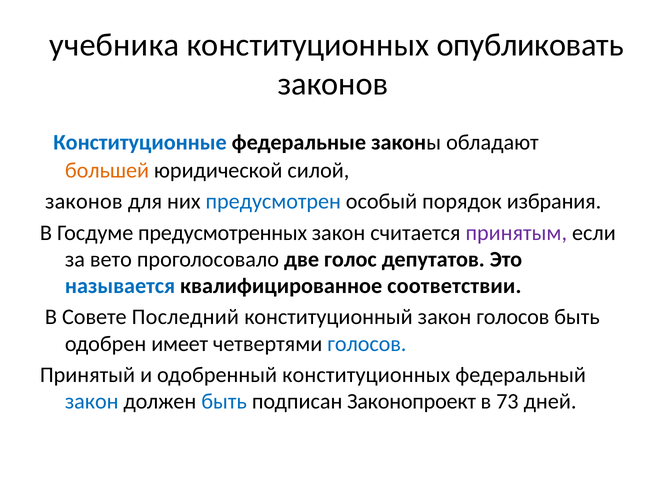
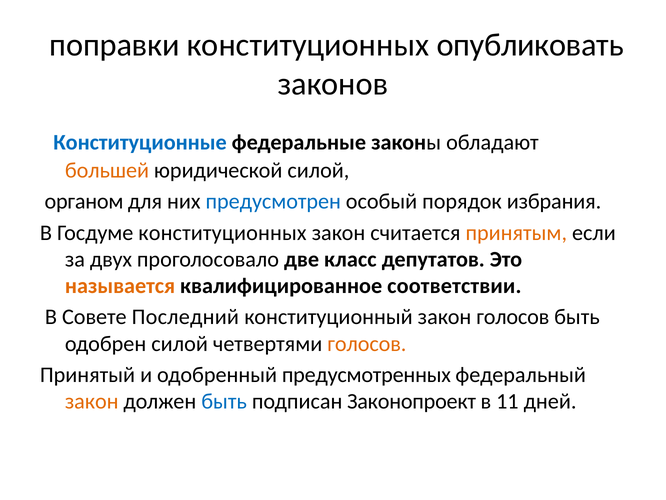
учебника: учебника -> поправки
законов at (84, 201): законов -> органом
Госдуме предусмотренных: предусмотренных -> конституционных
принятым colour: purple -> orange
вето: вето -> двух
голос: голос -> класс
называется colour: blue -> orange
одобрен имеет: имеет -> силой
голосов at (367, 343) colour: blue -> orange
одобренный конституционных: конституционных -> предусмотренных
закон at (92, 401) colour: blue -> orange
73: 73 -> 11
